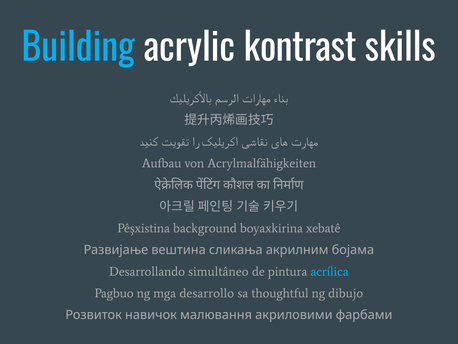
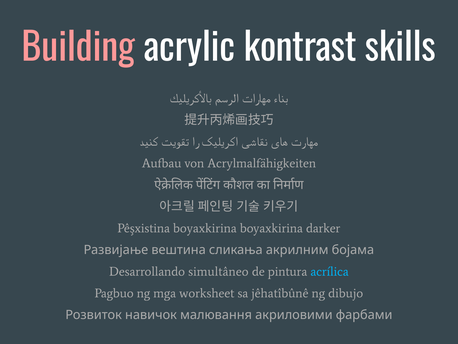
Building colour: light blue -> pink
Pêşxistina background: background -> boyaxkirina
xebatê: xebatê -> darker
desarrollo: desarrollo -> worksheet
thoughtful: thoughtful -> jêhatîbûnê
